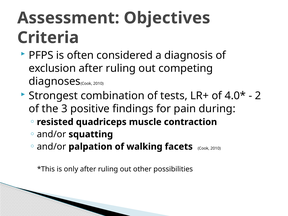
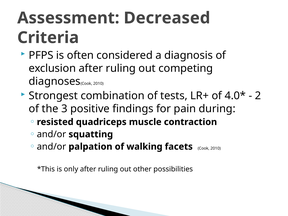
Objectives: Objectives -> Decreased
